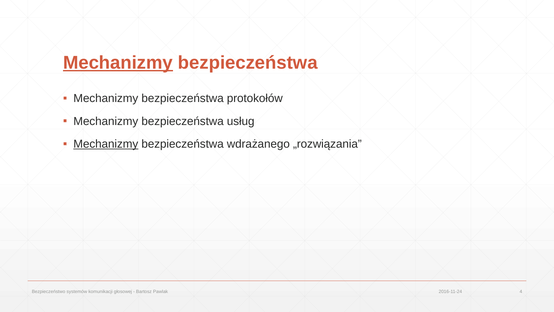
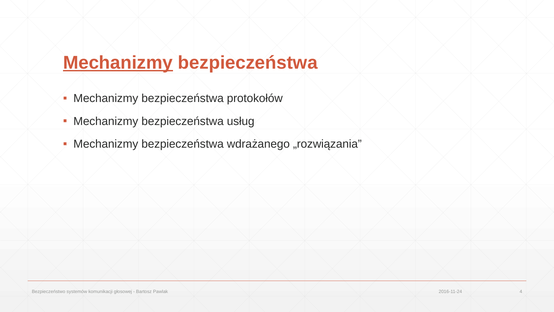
Mechanizmy at (106, 144) underline: present -> none
